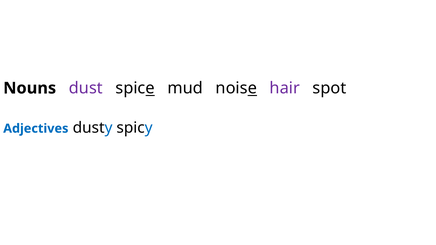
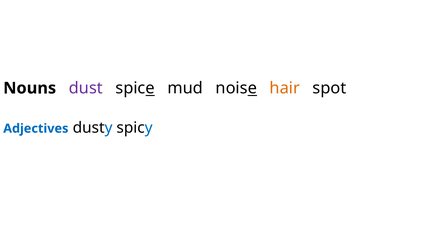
hair colour: purple -> orange
